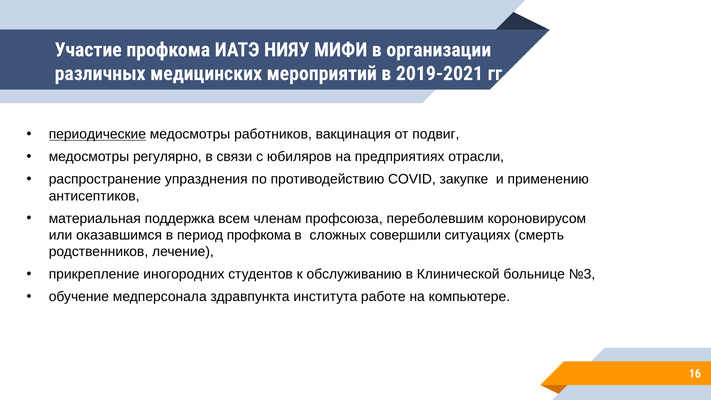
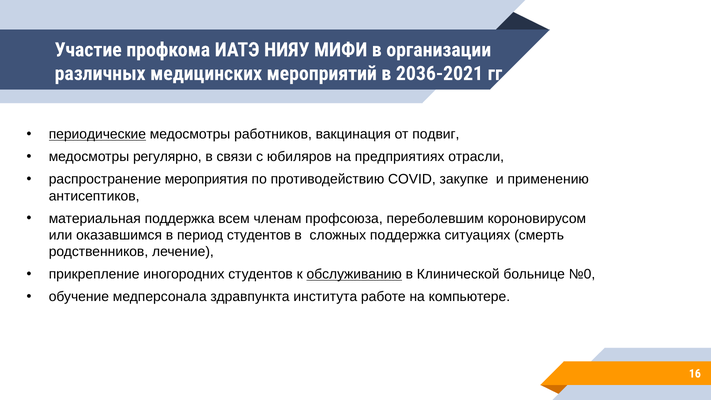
2019-2021: 2019-2021 -> 2036-2021
упразднения: упразднения -> мероприятия
период профкома: профкома -> студентов
сложных совершили: совершили -> поддержка
обслуживанию underline: none -> present
№3: №3 -> №0
